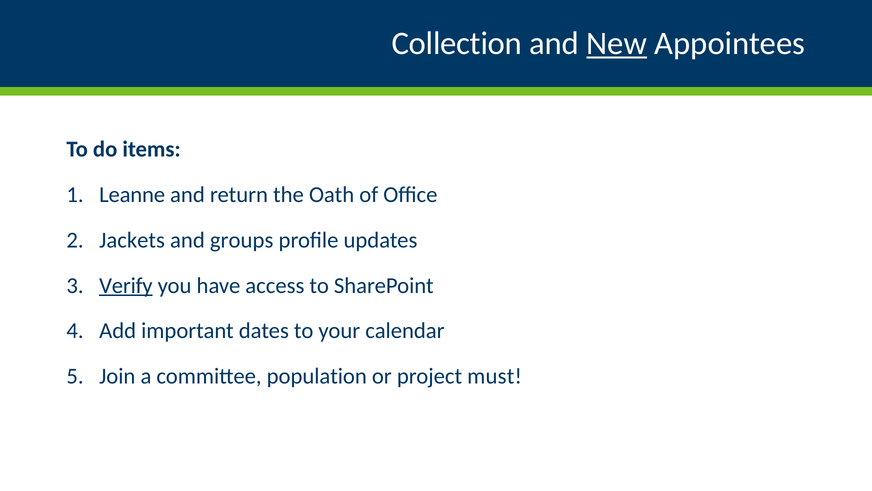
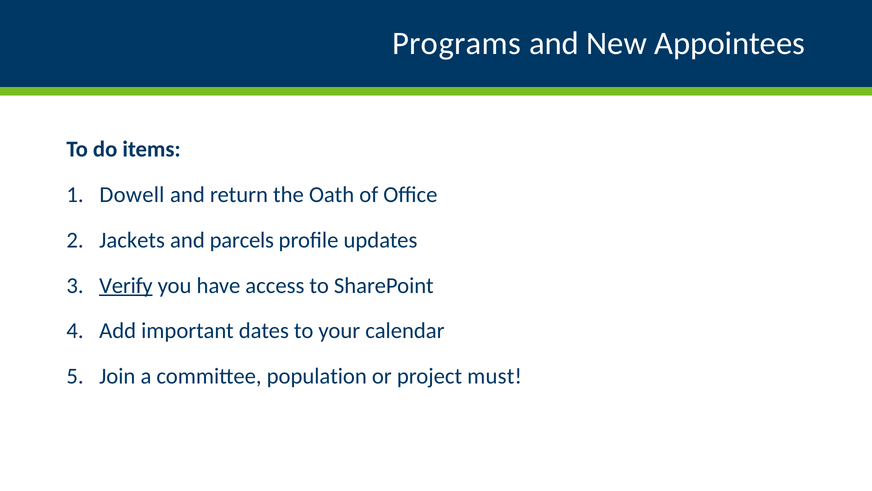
Collection: Collection -> Programs
New underline: present -> none
Leanne: Leanne -> Dowell
groups: groups -> parcels
